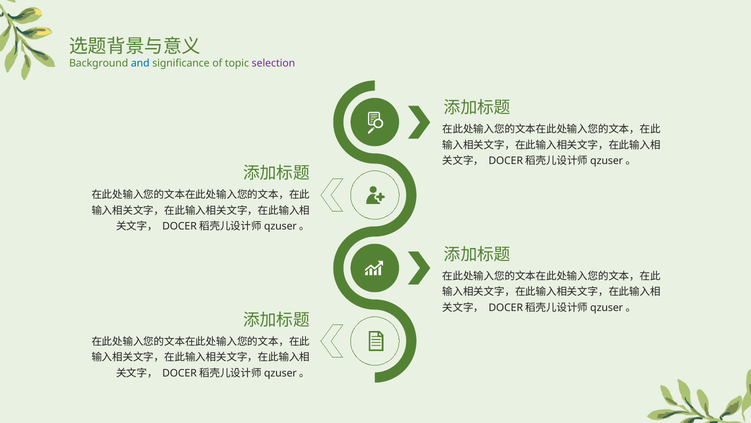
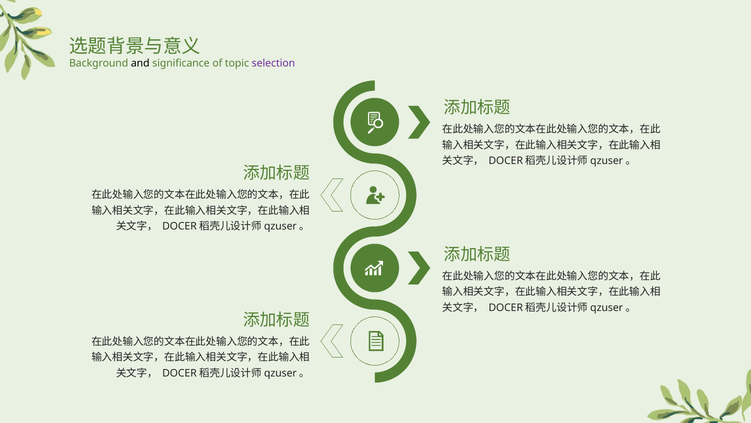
and colour: blue -> black
